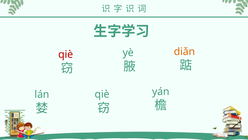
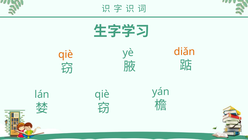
qiè at (66, 54) colour: red -> orange
